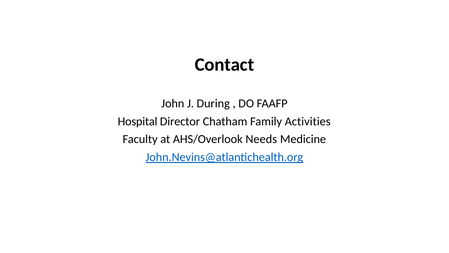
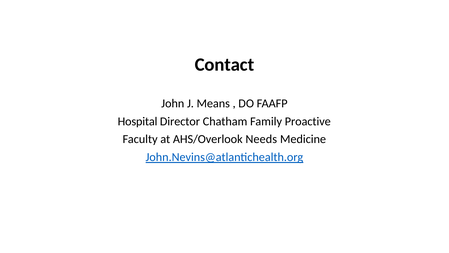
During: During -> Means
Activities: Activities -> Proactive
